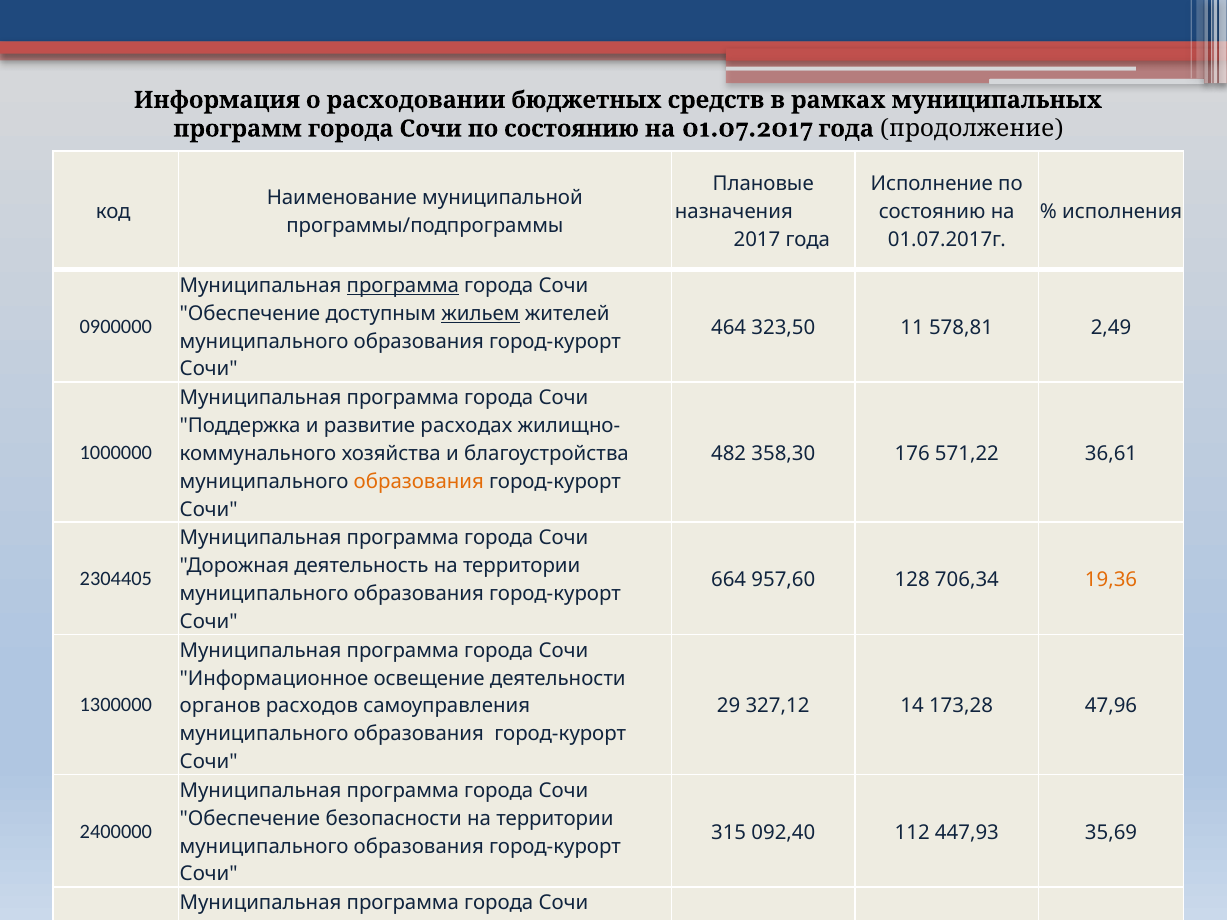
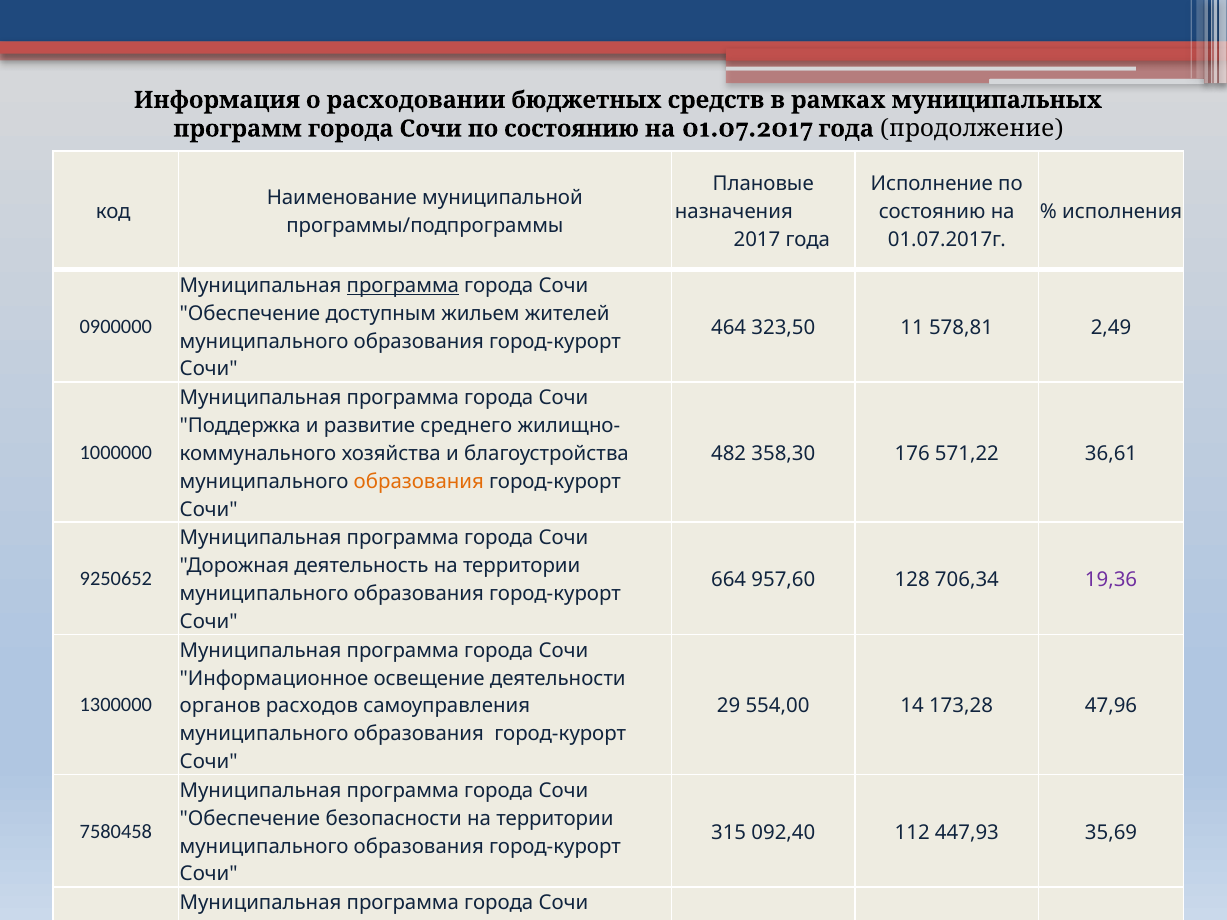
жильем underline: present -> none
расходах: расходах -> среднего
2304405: 2304405 -> 9250652
19,36 colour: orange -> purple
327,12: 327,12 -> 554,00
2400000: 2400000 -> 7580458
